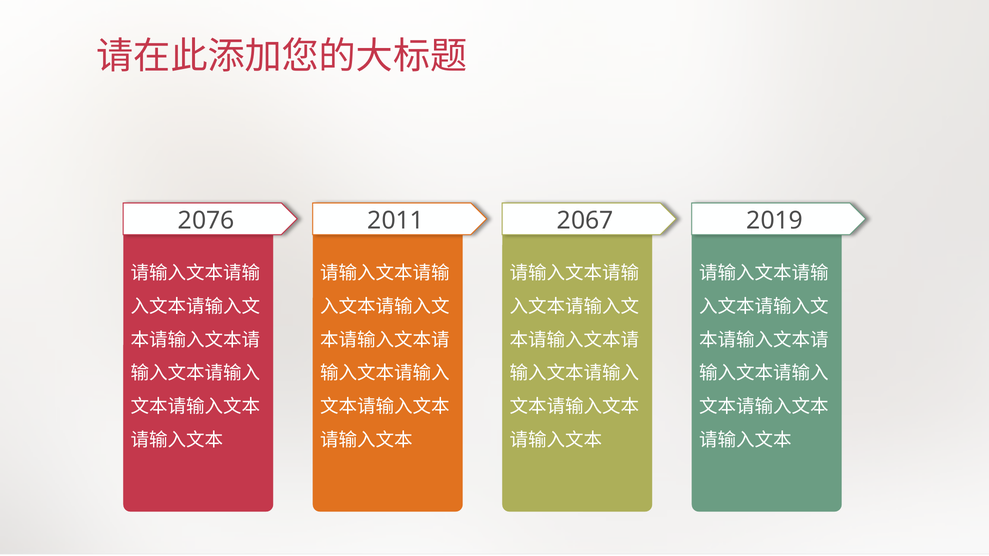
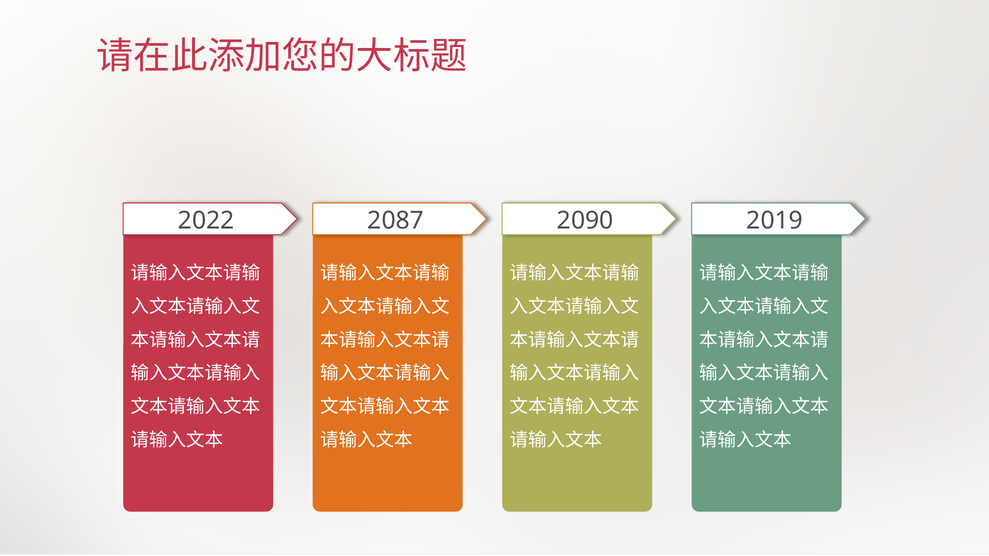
2076: 2076 -> 2022
2011: 2011 -> 2087
2067: 2067 -> 2090
